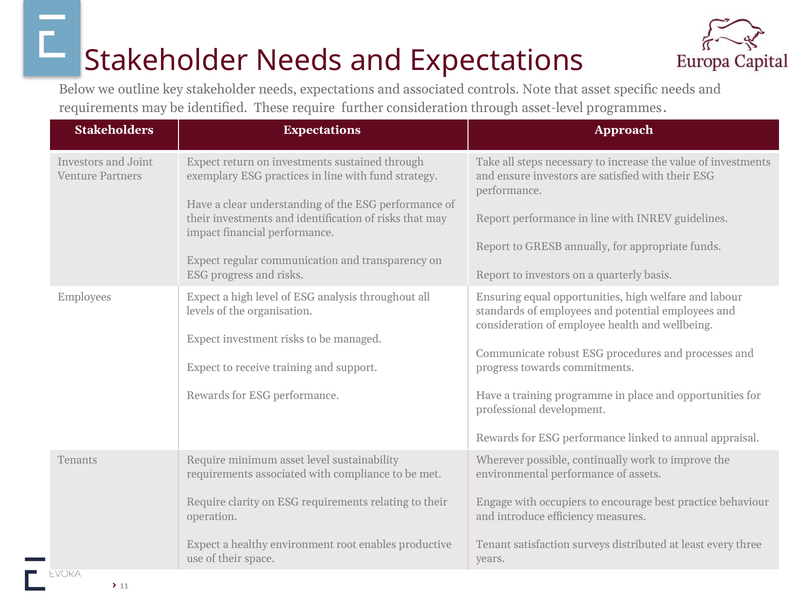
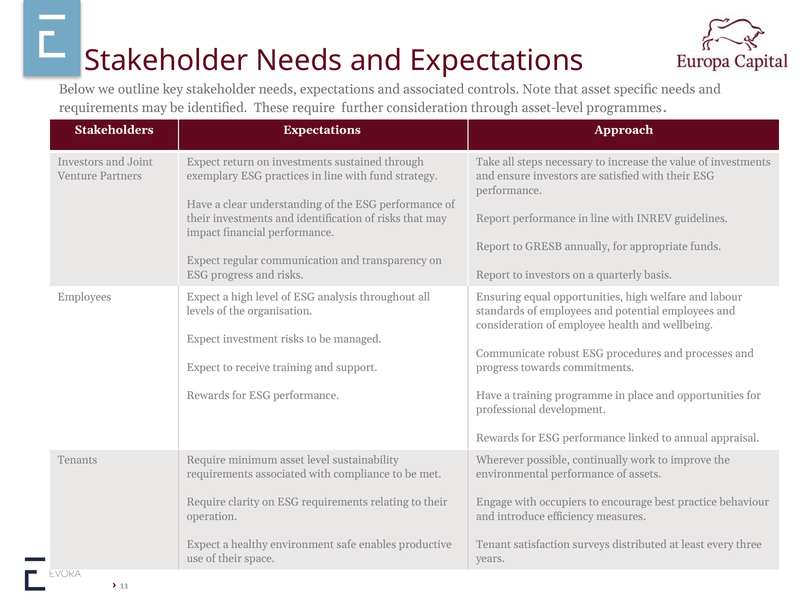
root: root -> safe
